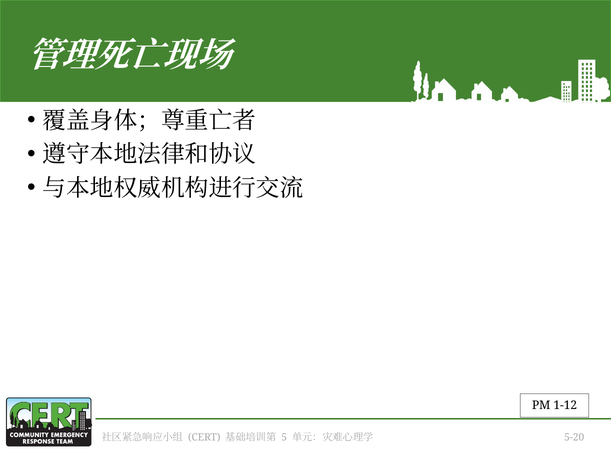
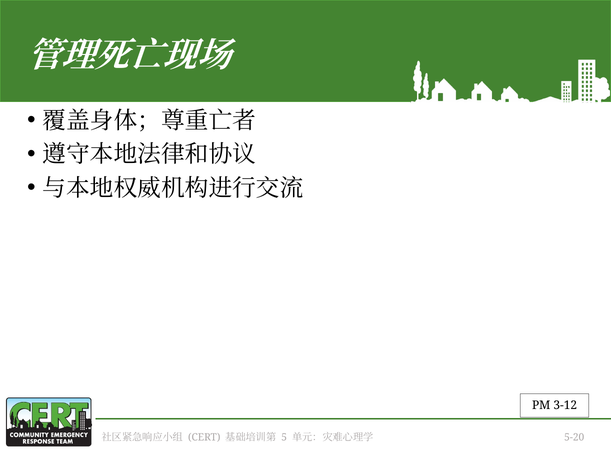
1-12: 1-12 -> 3-12
